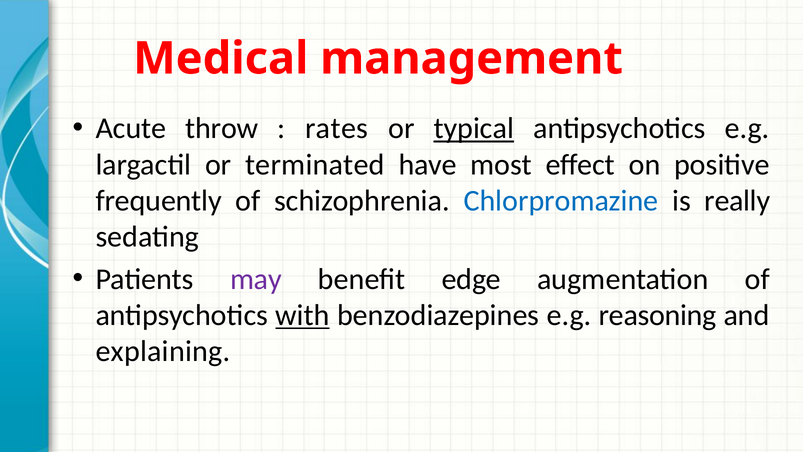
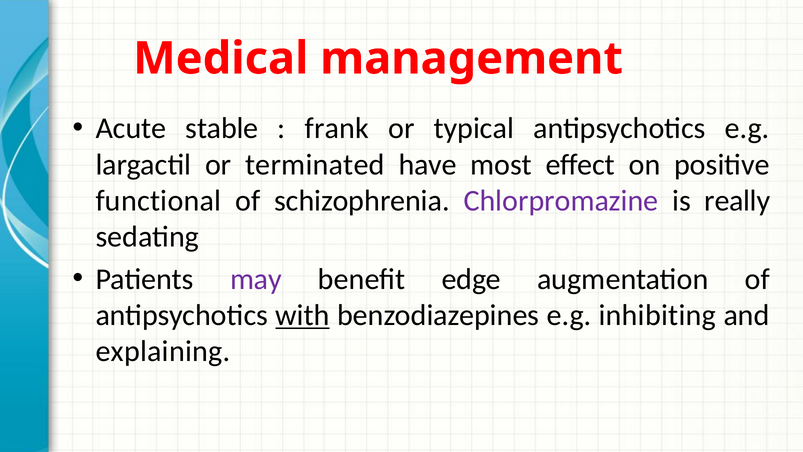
throw: throw -> stable
rates: rates -> frank
typical underline: present -> none
frequently: frequently -> functional
Chlorpromazine colour: blue -> purple
reasoning: reasoning -> inhibiting
